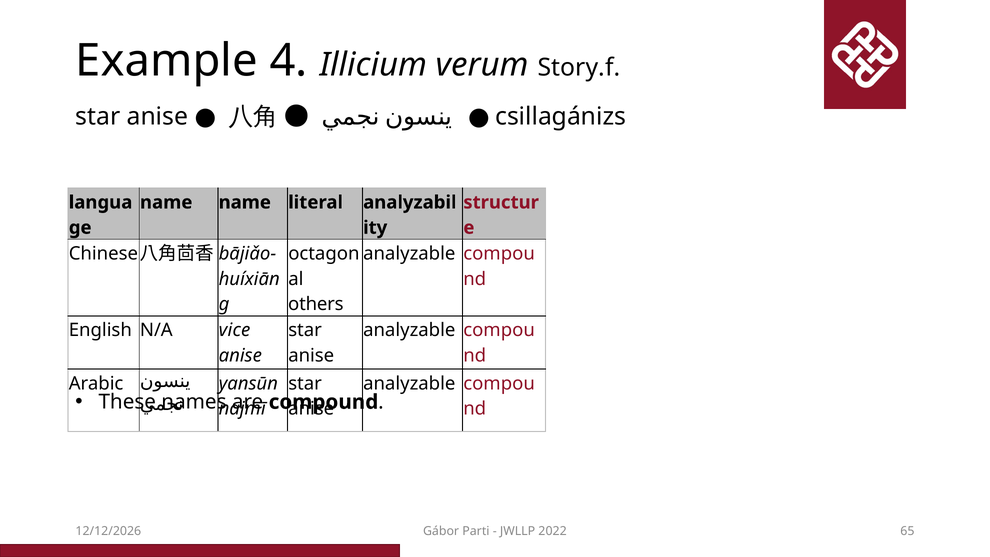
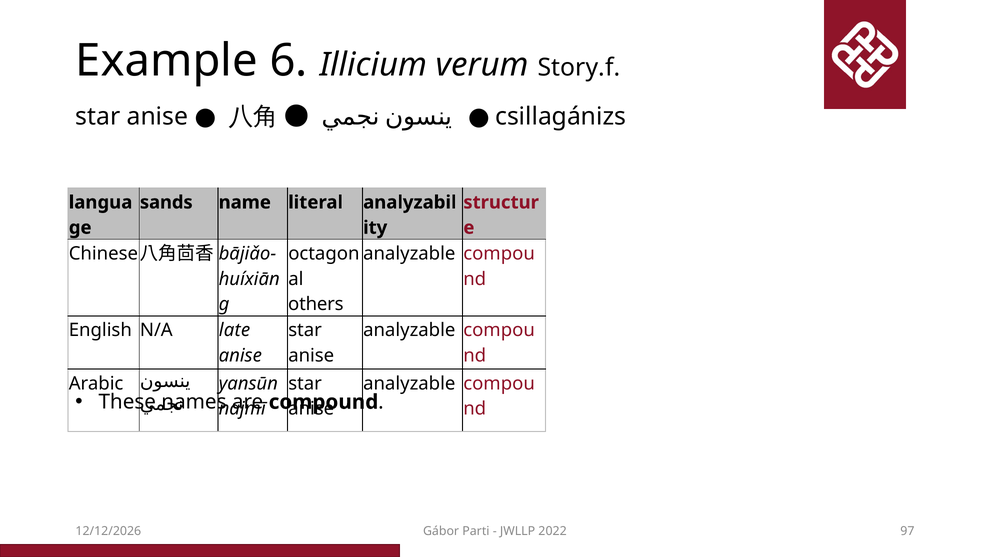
4: 4 -> 6
name at (166, 202): name -> sands
vice: vice -> late
65: 65 -> 97
